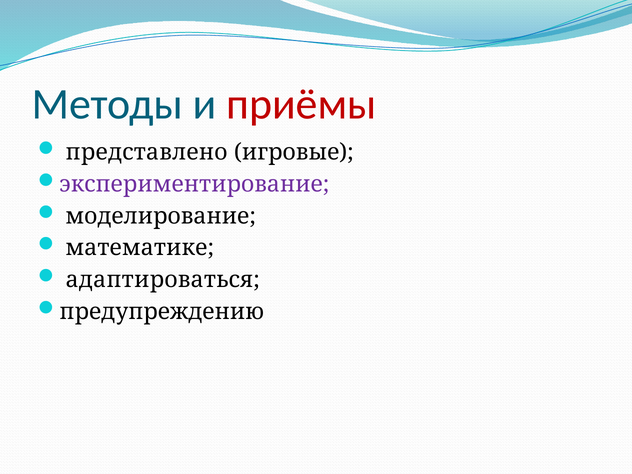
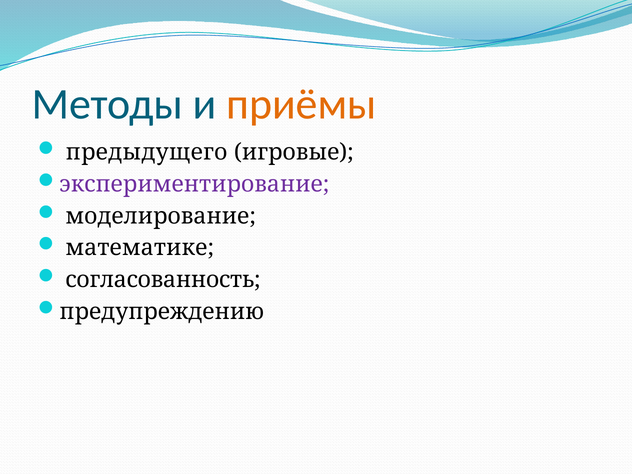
приёмы colour: red -> orange
представлено: представлено -> предыдущего
адаптироваться: адаптироваться -> согласованность
